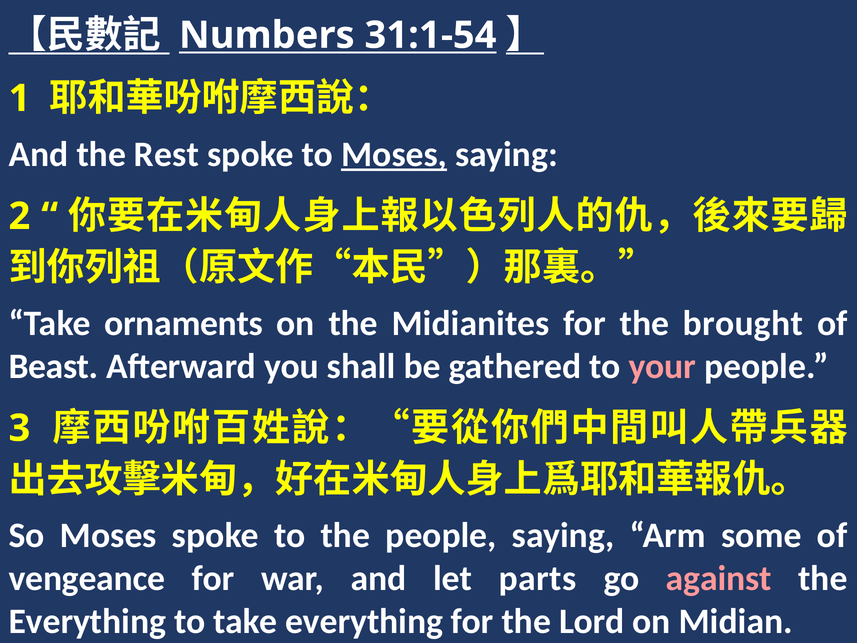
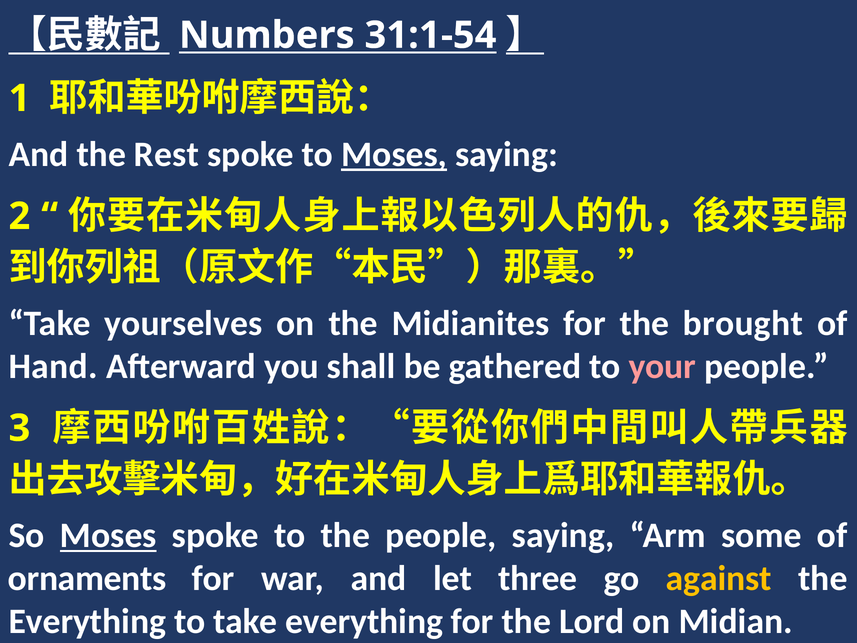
ornaments: ornaments -> yourselves
Beast: Beast -> Hand
Moses at (108, 535) underline: none -> present
vengeance: vengeance -> ornaments
parts: parts -> three
against colour: pink -> yellow
